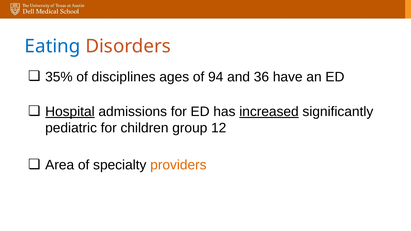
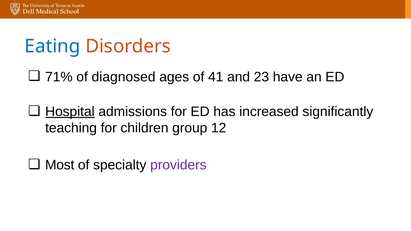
35%: 35% -> 71%
disciplines: disciplines -> diagnosed
94: 94 -> 41
36: 36 -> 23
increased underline: present -> none
pediatric: pediatric -> teaching
Area: Area -> Most
providers colour: orange -> purple
